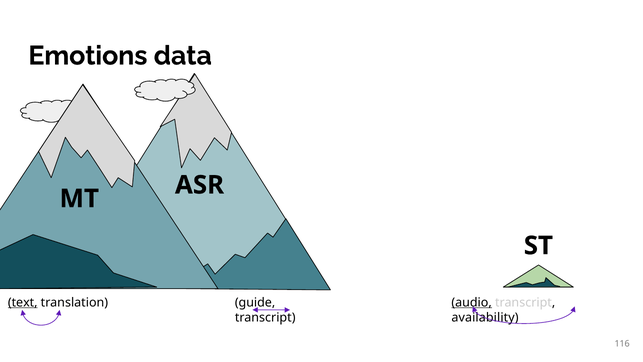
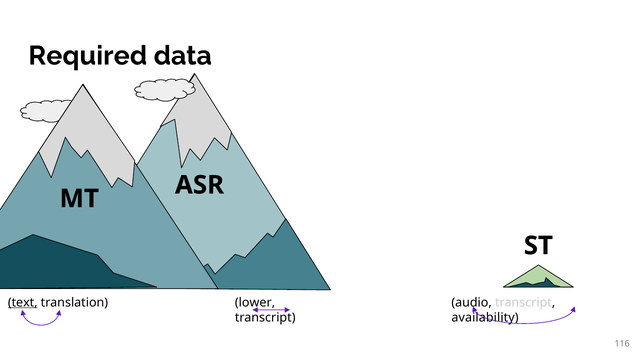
Emotions: Emotions -> Required
guide: guide -> lower
audio underline: present -> none
